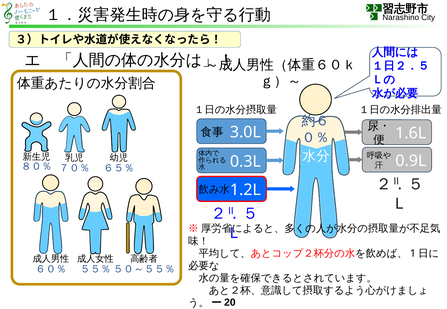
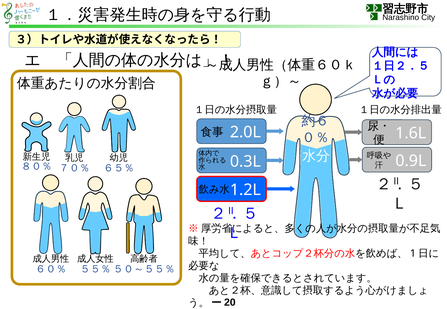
3.0L: 3.0L -> 2.0L
